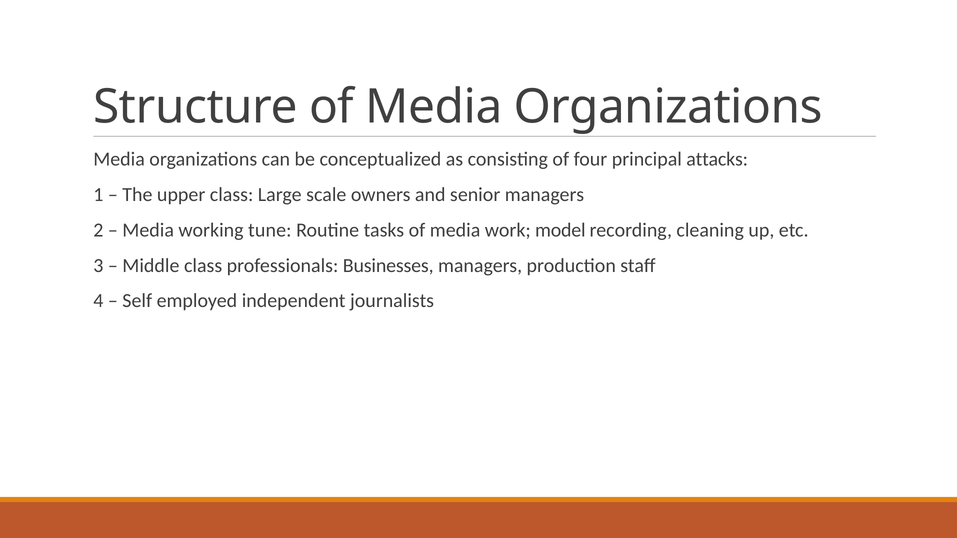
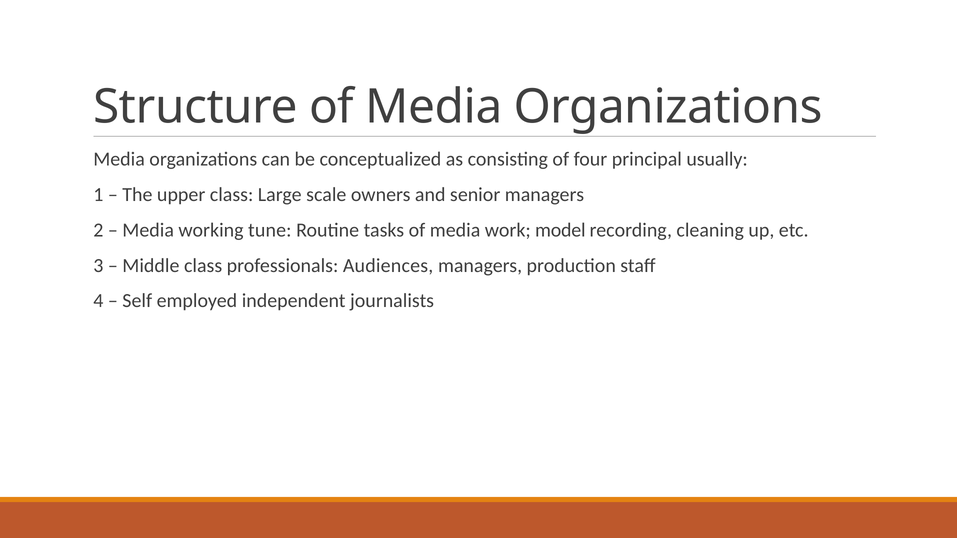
attacks: attacks -> usually
Businesses: Businesses -> Audiences
